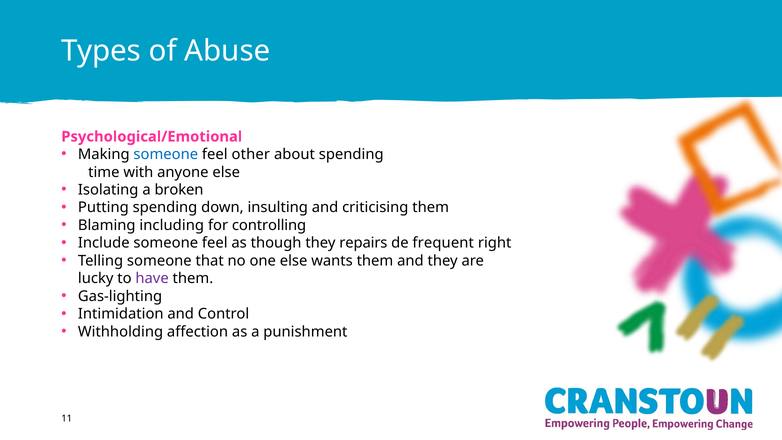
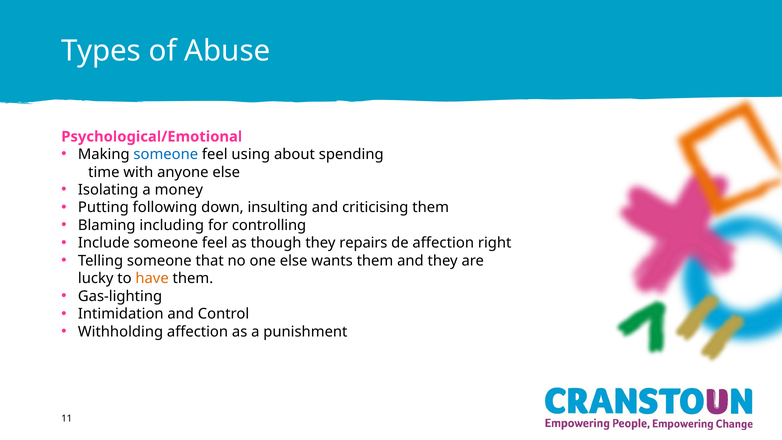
other: other -> using
broken: broken -> money
Putting spending: spending -> following
de frequent: frequent -> affection
have colour: purple -> orange
